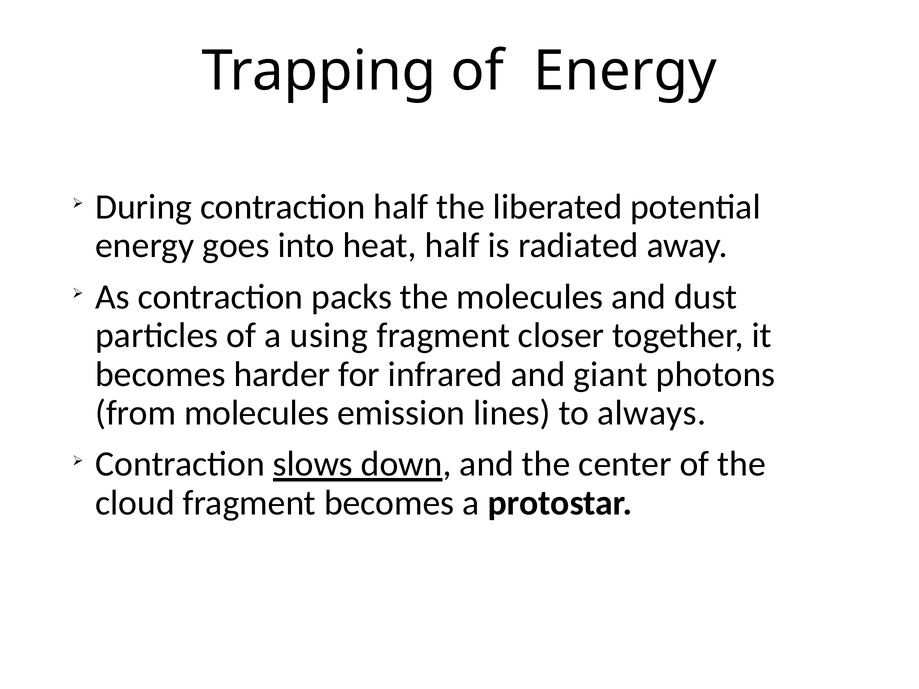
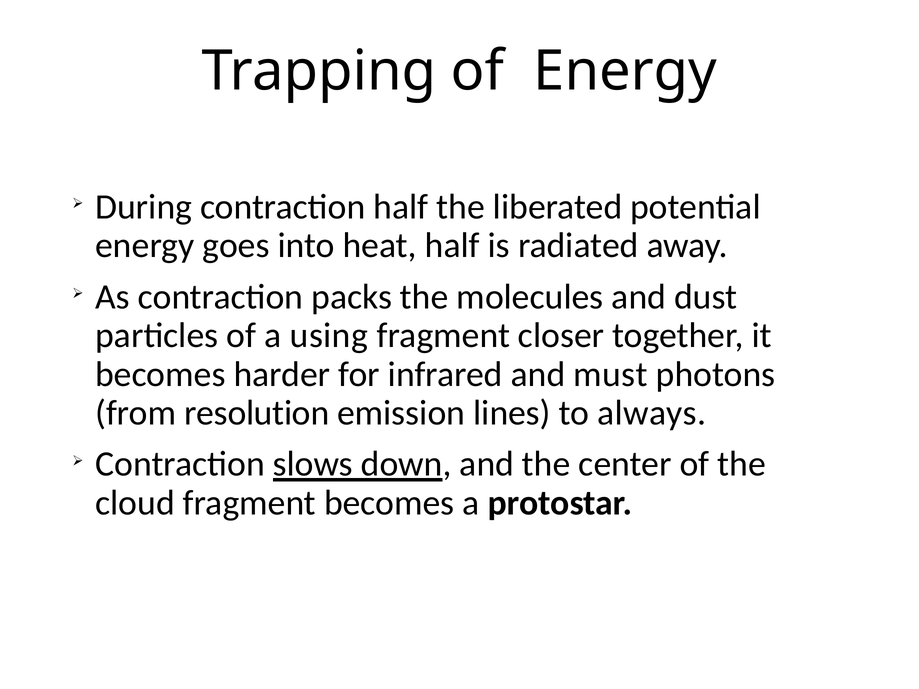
giant: giant -> must
from molecules: molecules -> resolution
